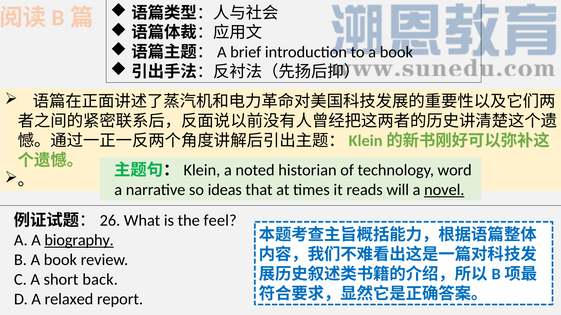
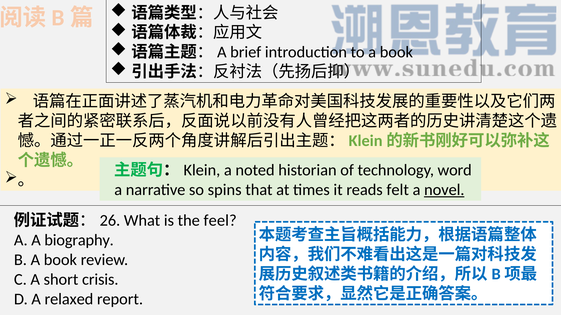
ideas: ideas -> spins
will: will -> felt
biography underline: present -> none
back: back -> crisis
